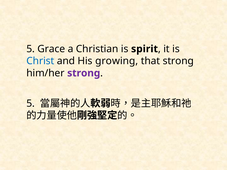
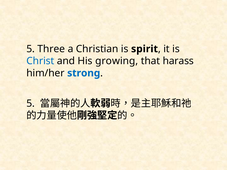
Grace: Grace -> Three
that strong: strong -> harass
strong at (84, 73) colour: purple -> blue
